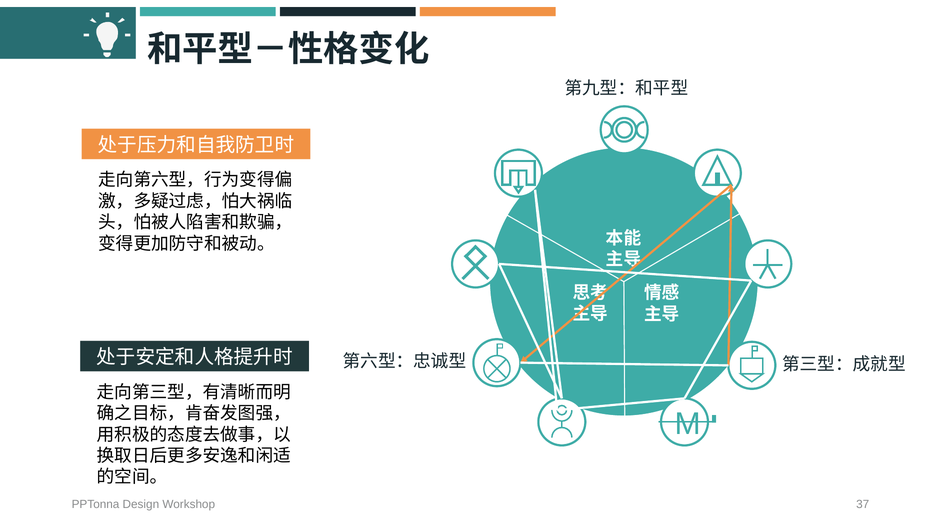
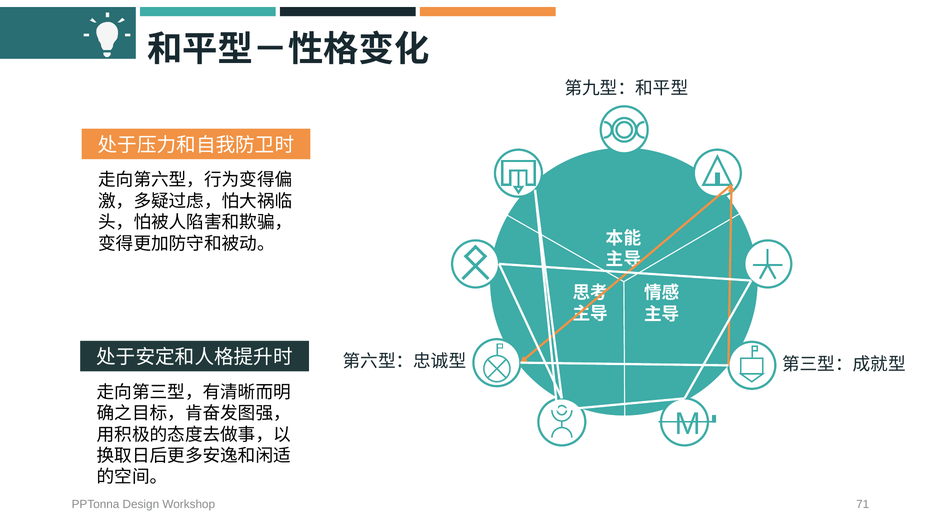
37: 37 -> 71
